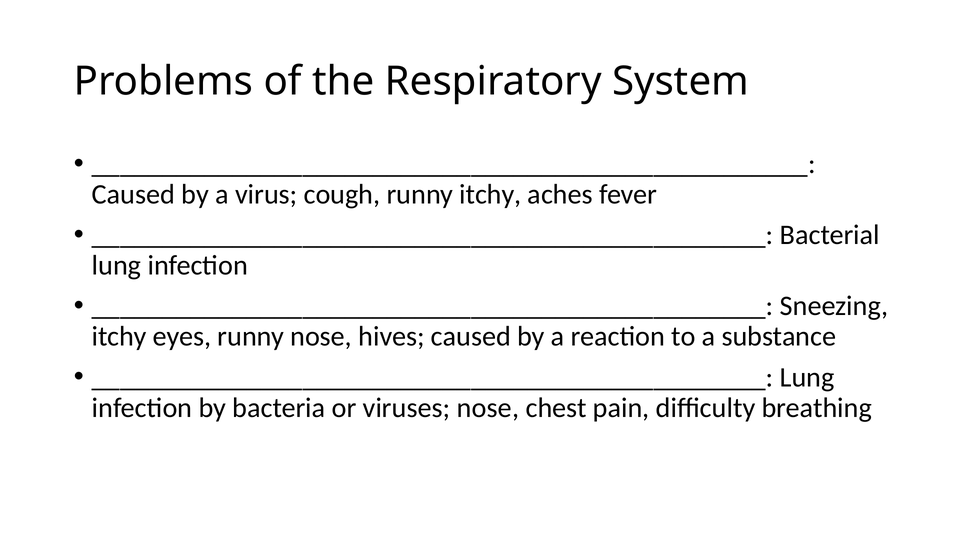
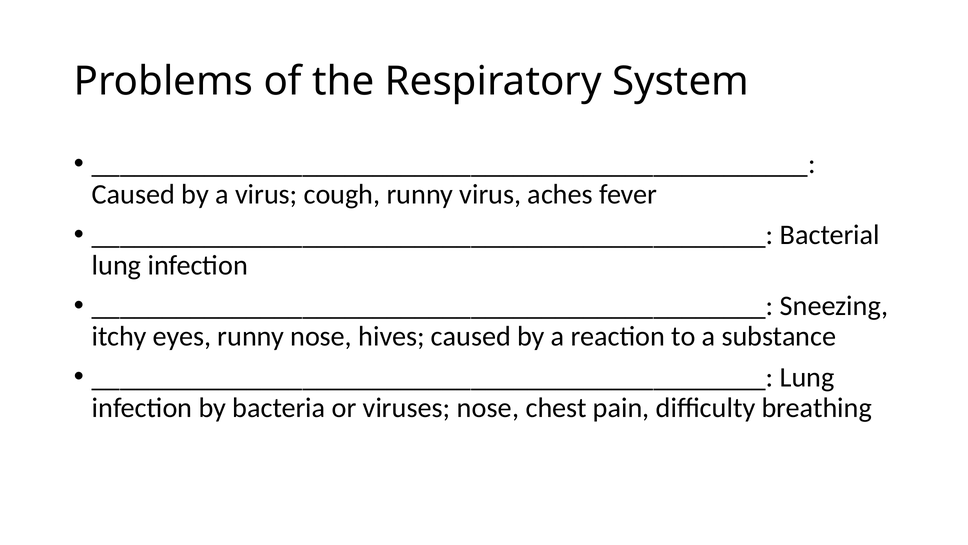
runny itchy: itchy -> virus
